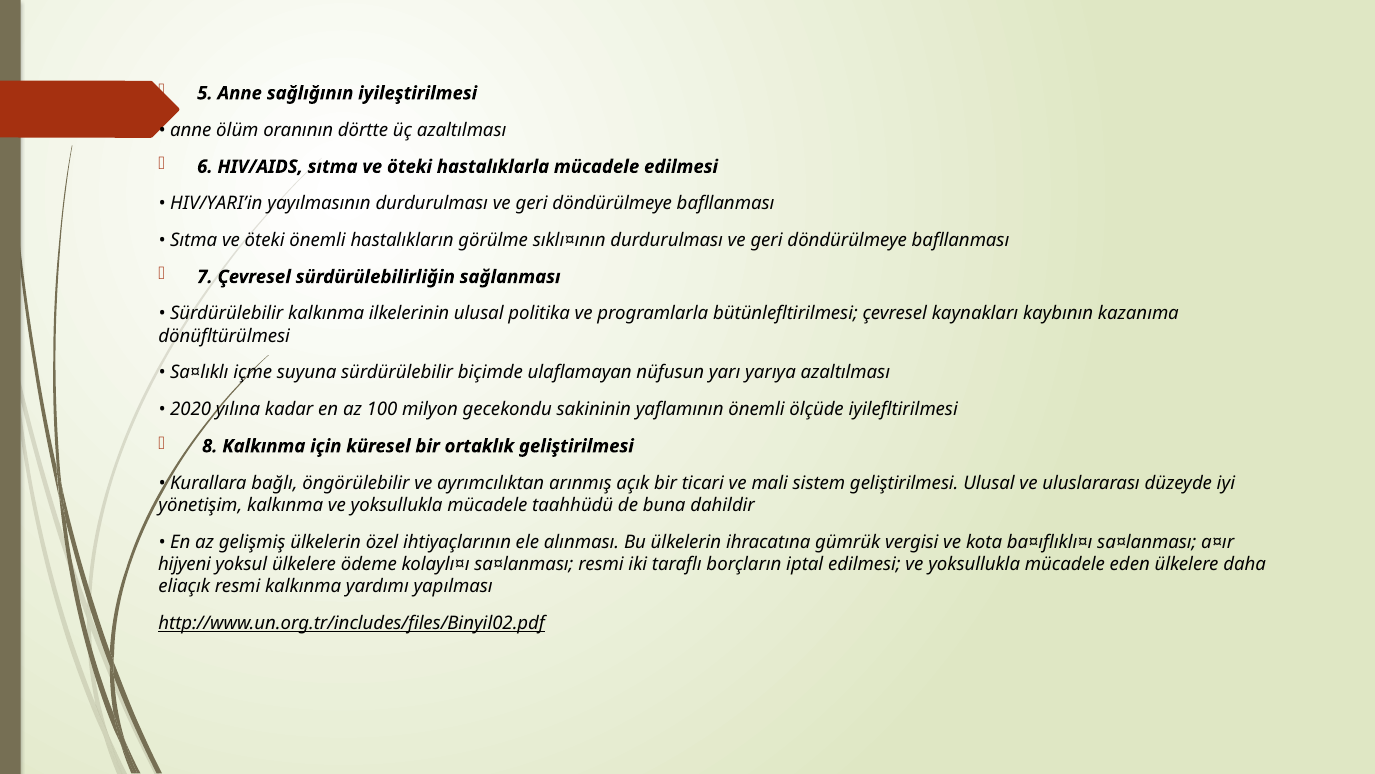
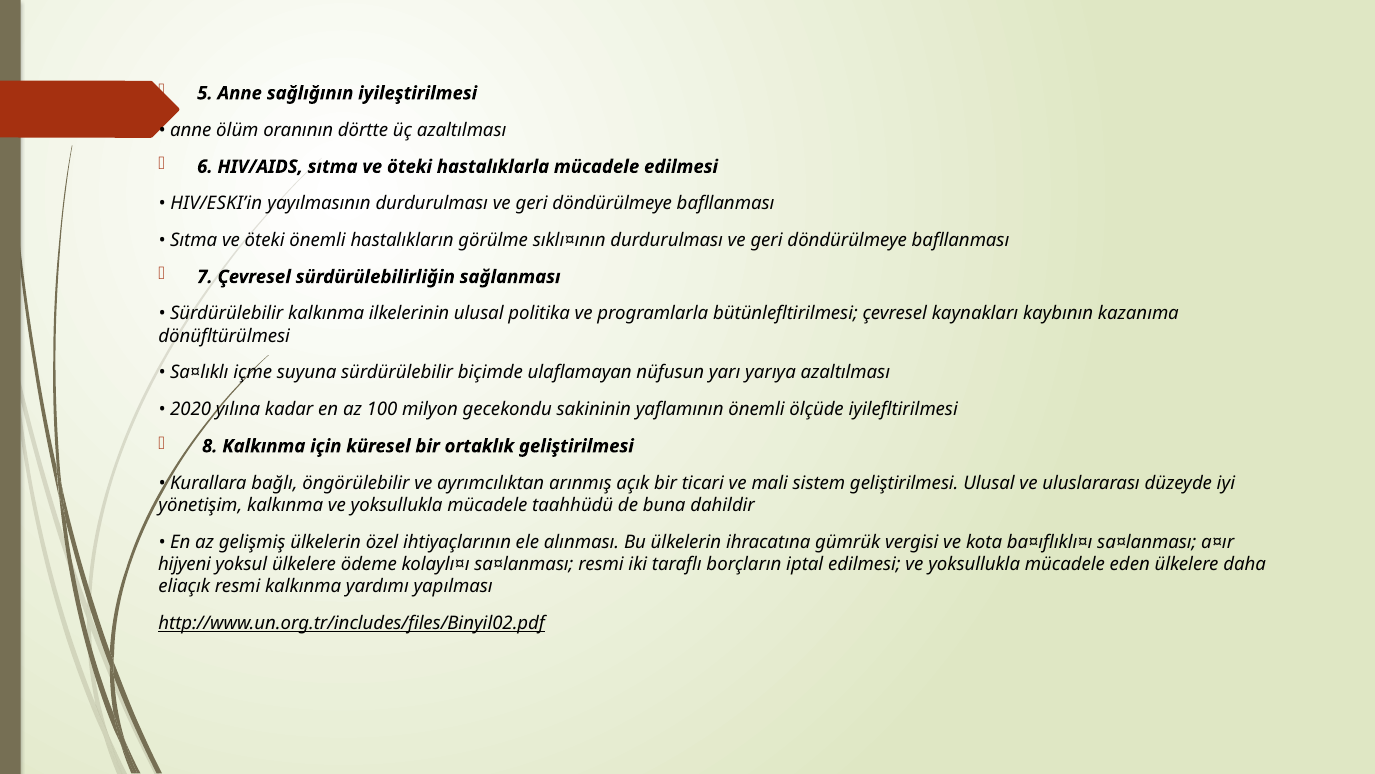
HIV/YARI’in: HIV/YARI’in -> HIV/ESKI’in
